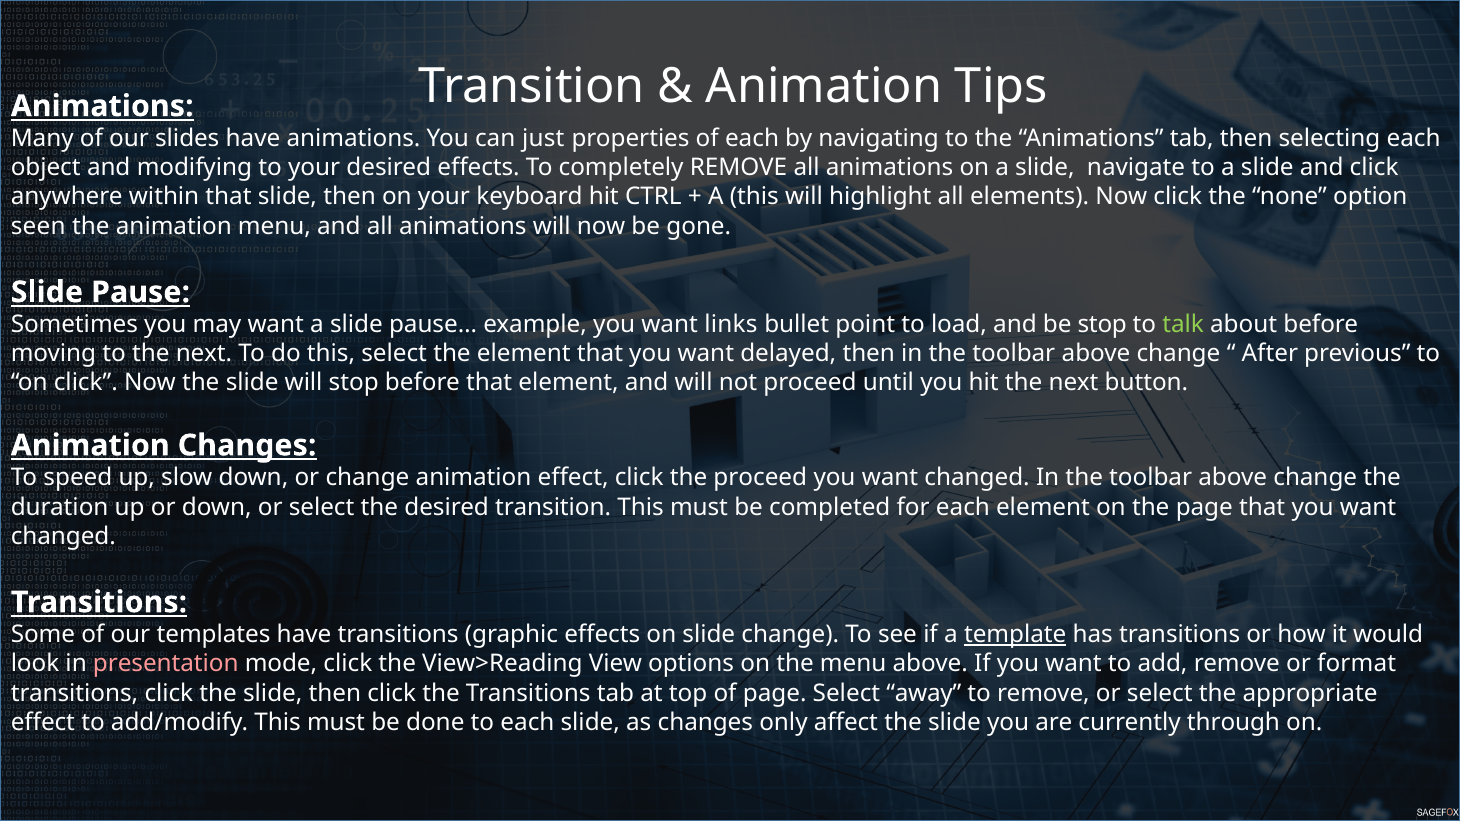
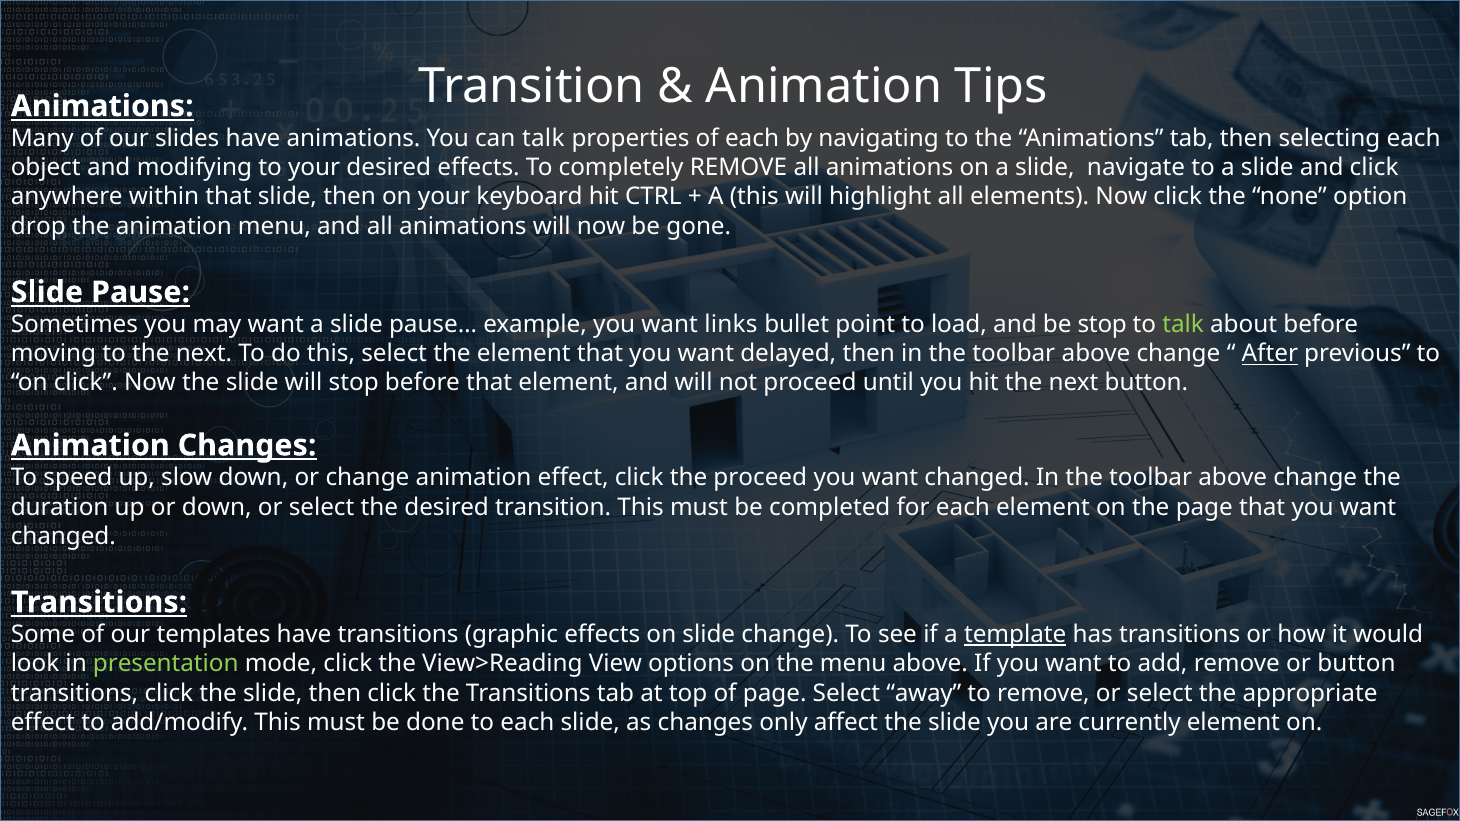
can just: just -> talk
seen: seen -> drop
After underline: none -> present
presentation colour: pink -> light green
or format: format -> button
currently through: through -> element
